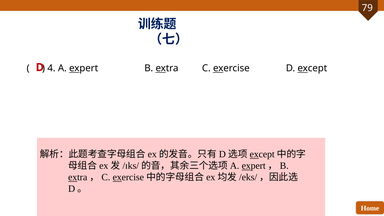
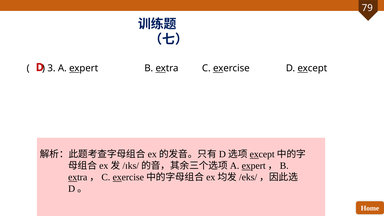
4: 4 -> 3
